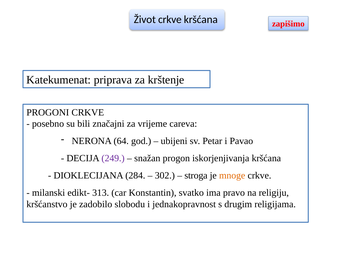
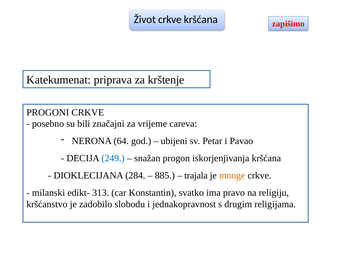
249 colour: purple -> blue
302: 302 -> 885
stroga: stroga -> trajala
